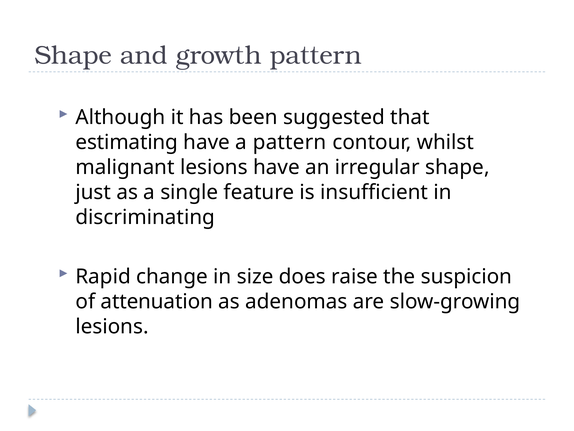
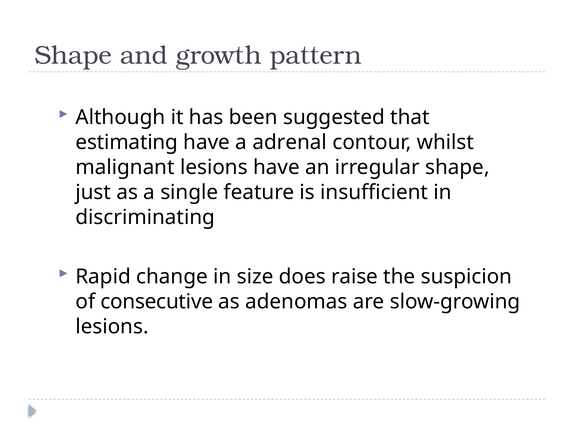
a pattern: pattern -> adrenal
attenuation: attenuation -> consecutive
